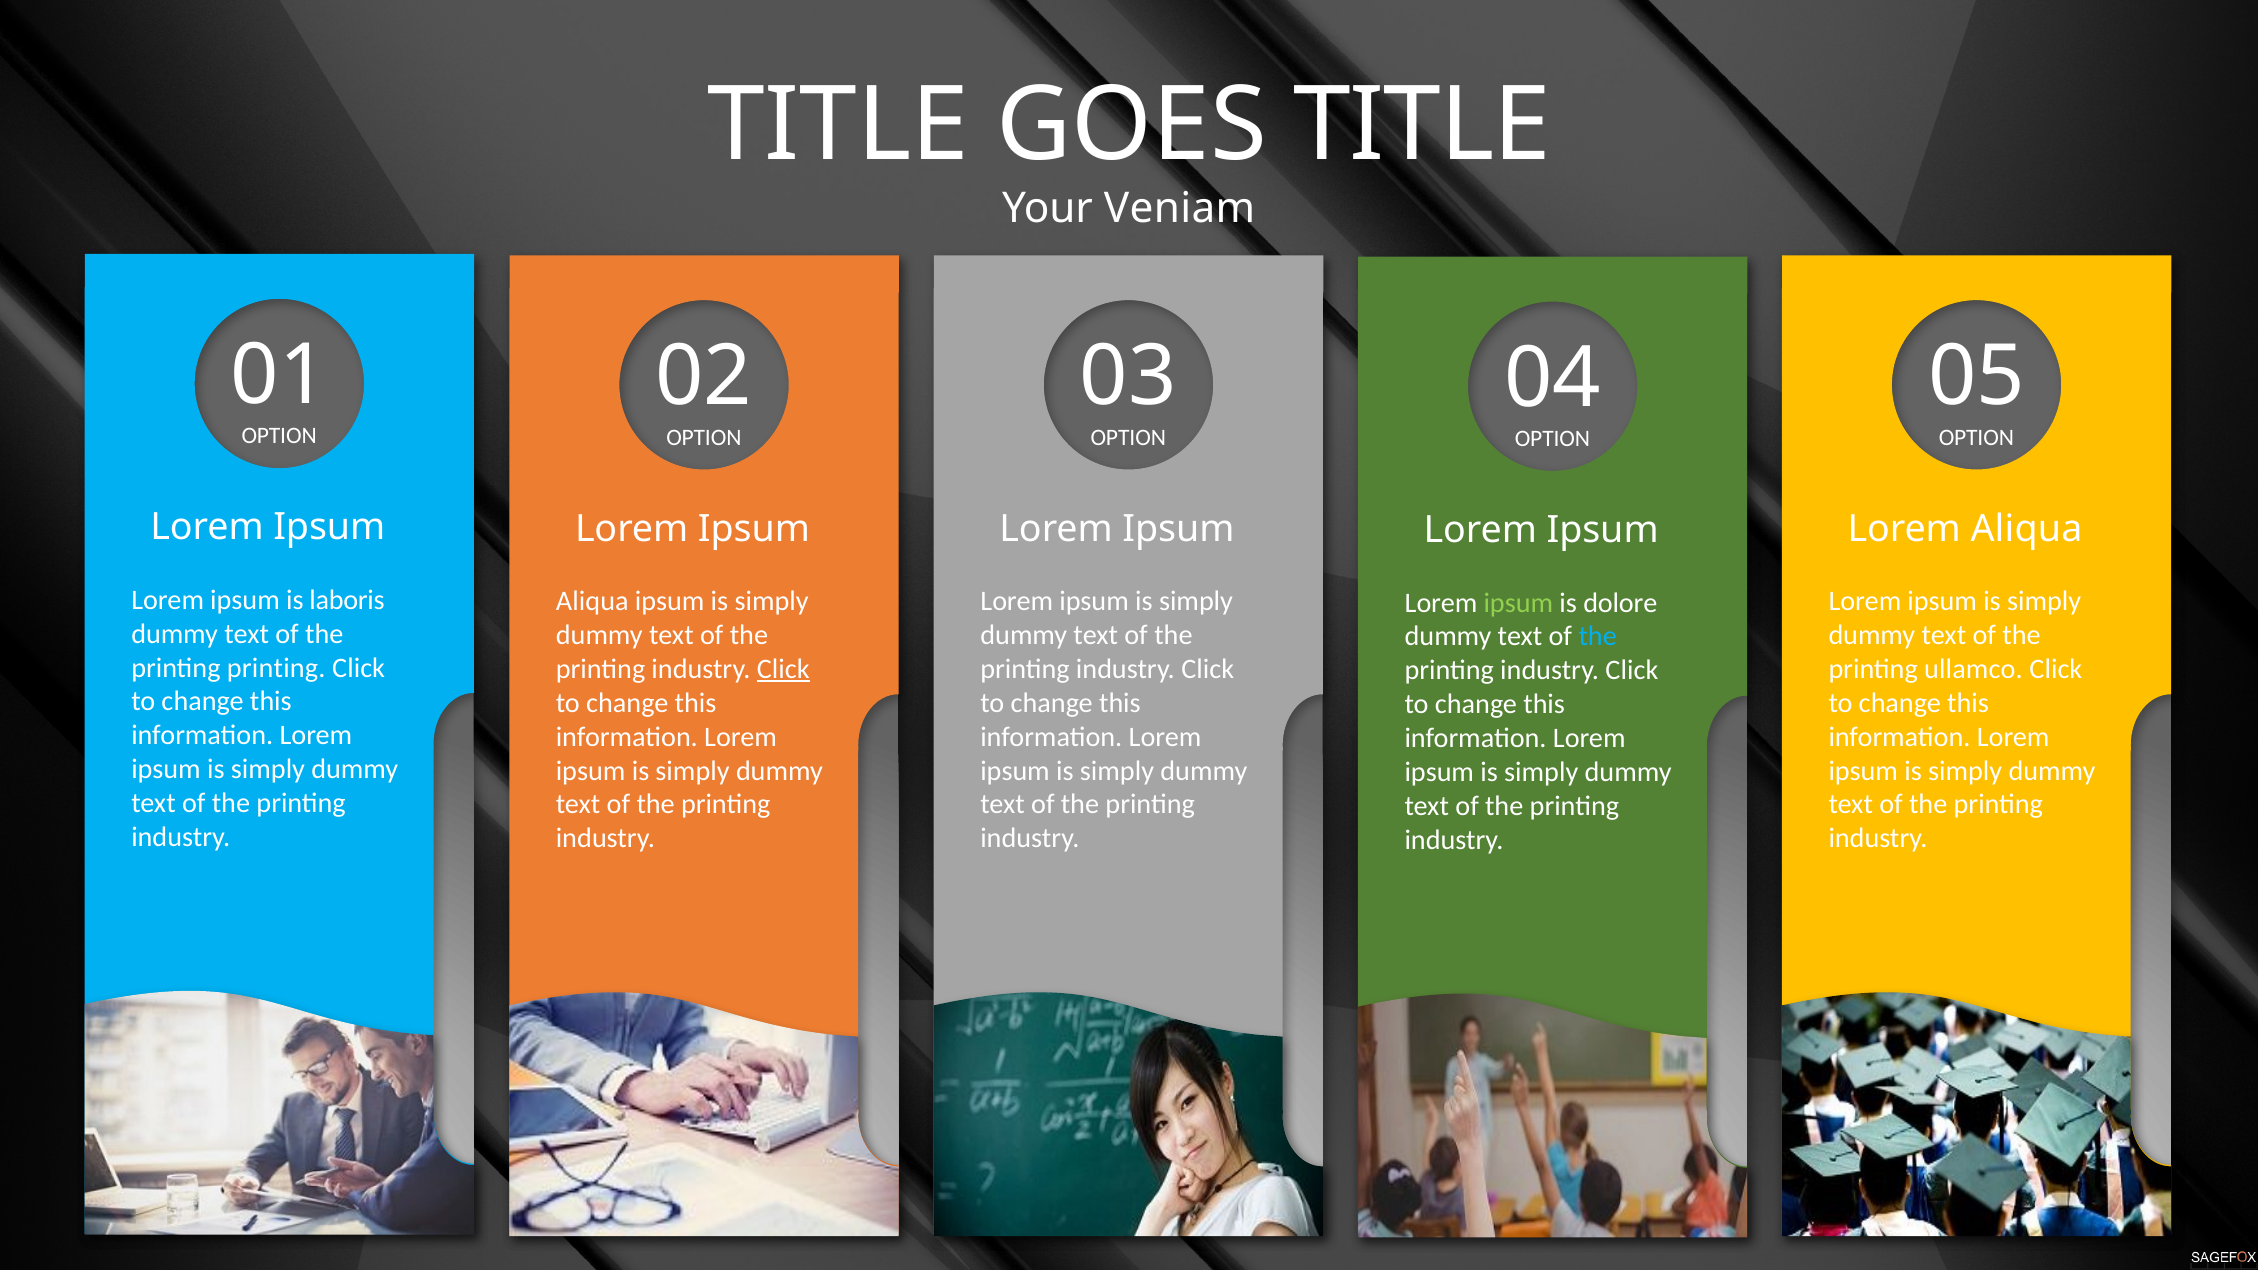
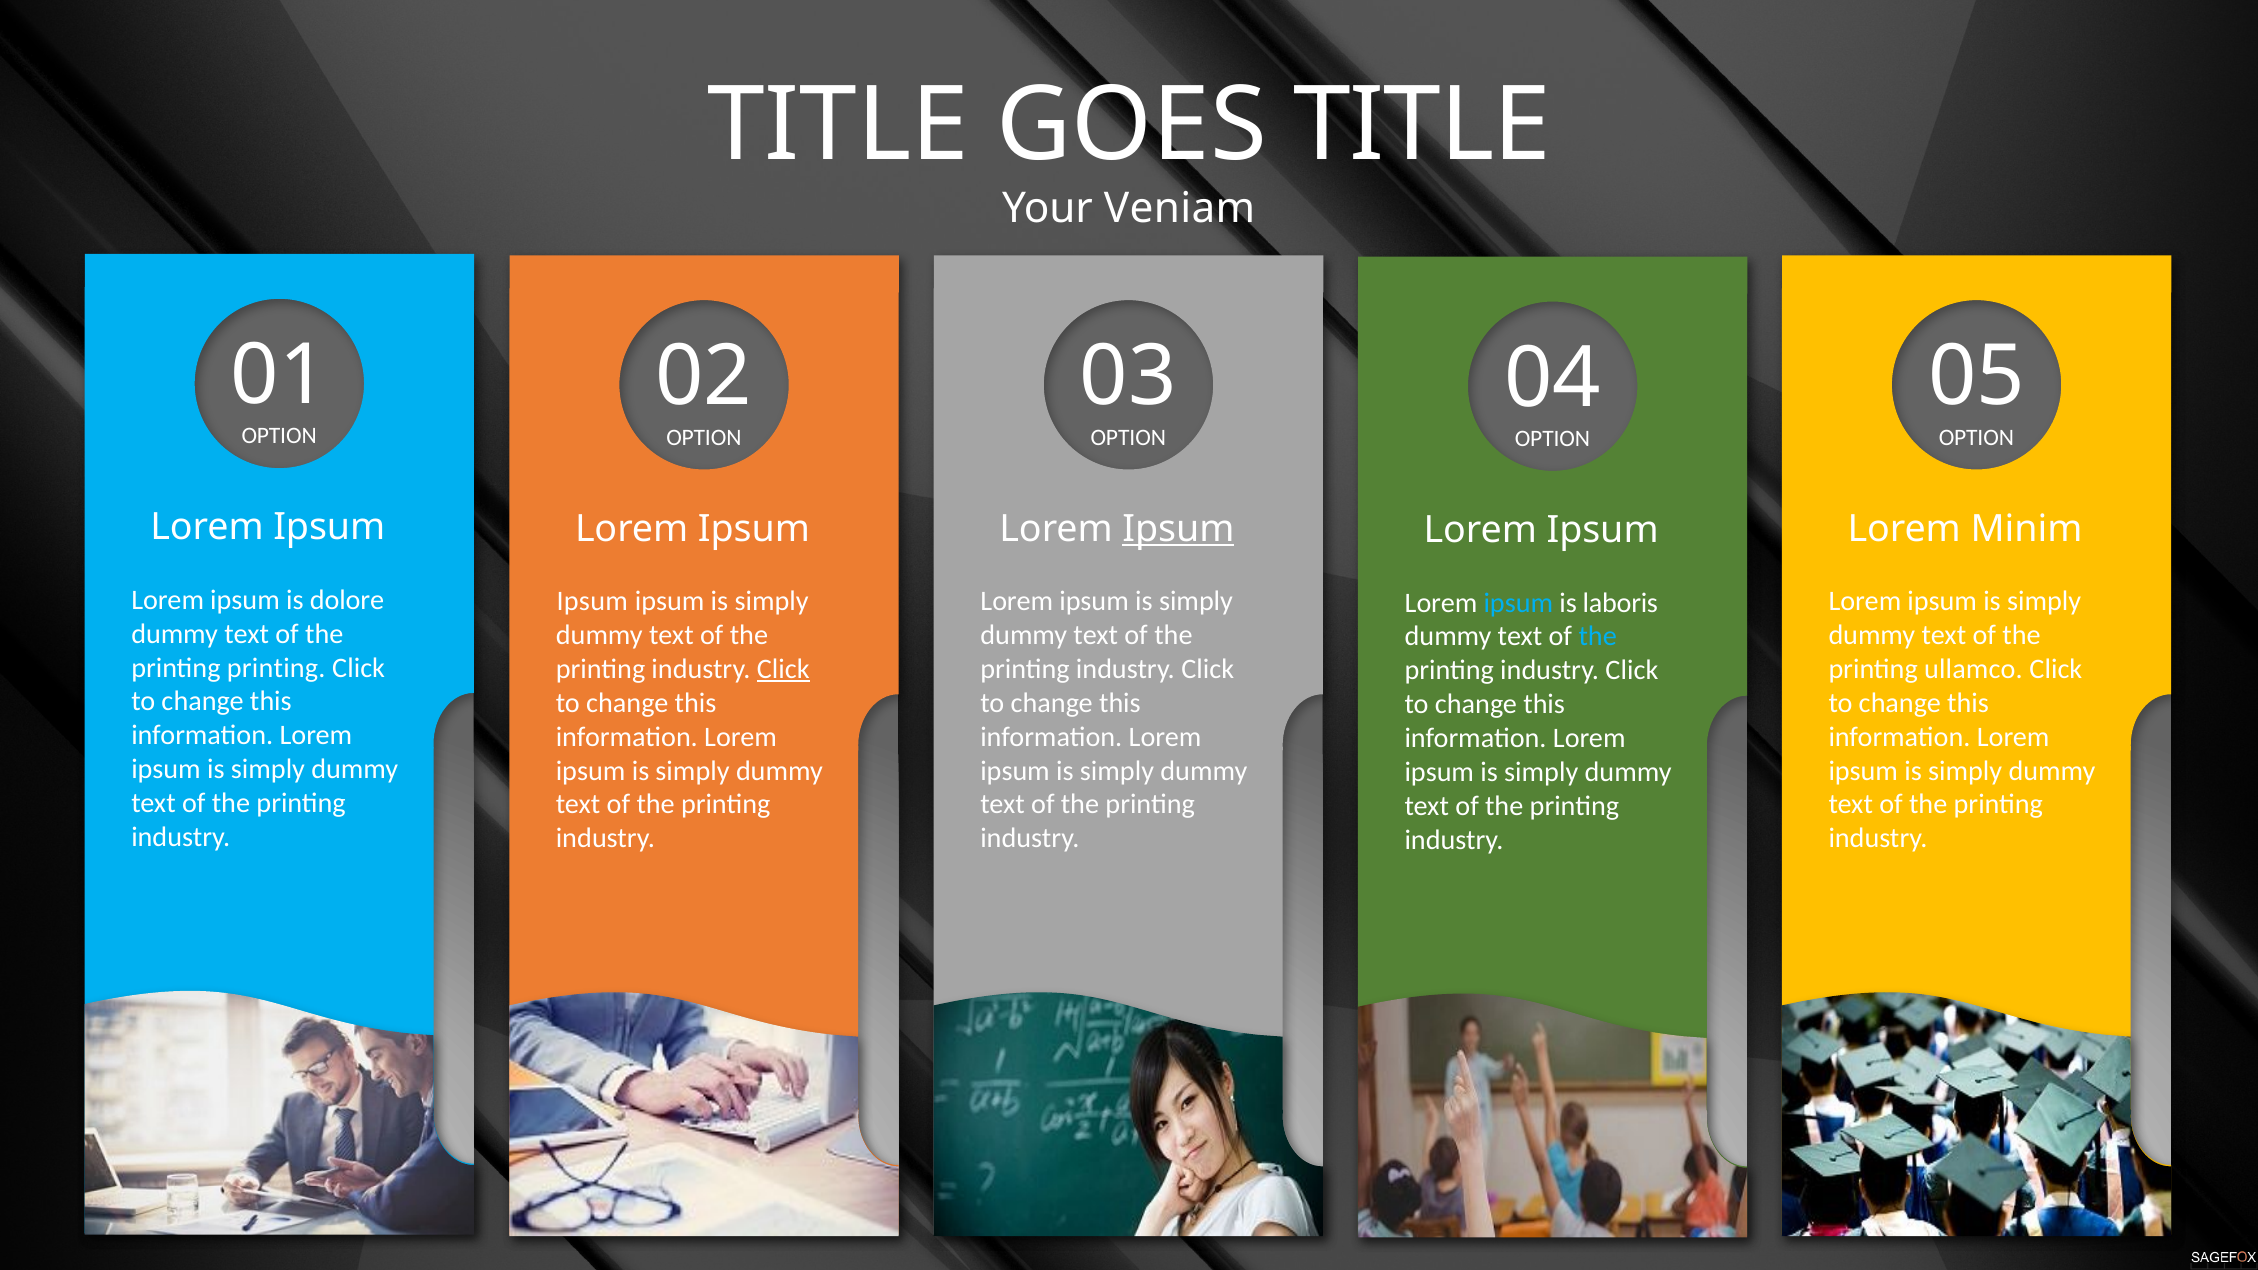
Ipsum at (1178, 529) underline: none -> present
Lorem Aliqua: Aliqua -> Minim
laboris: laboris -> dolore
Aliqua at (592, 601): Aliqua -> Ipsum
ipsum at (1518, 603) colour: light green -> light blue
dolore: dolore -> laboris
